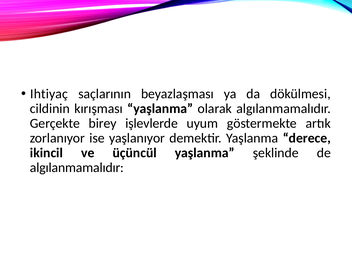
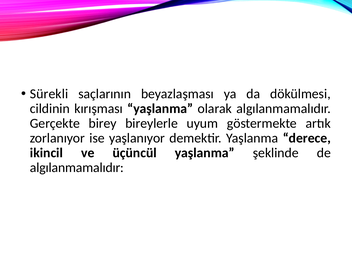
Ihtiyaç: Ihtiyaç -> Sürekli
işlevlerde: işlevlerde -> bireylerle
